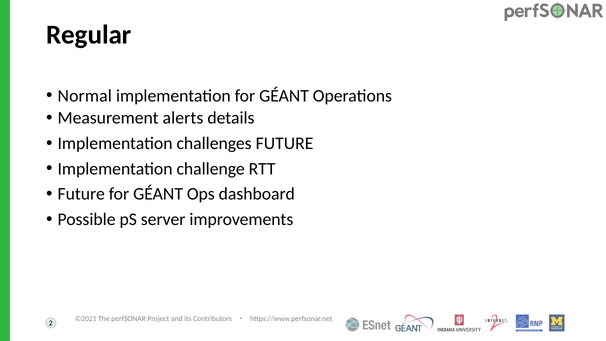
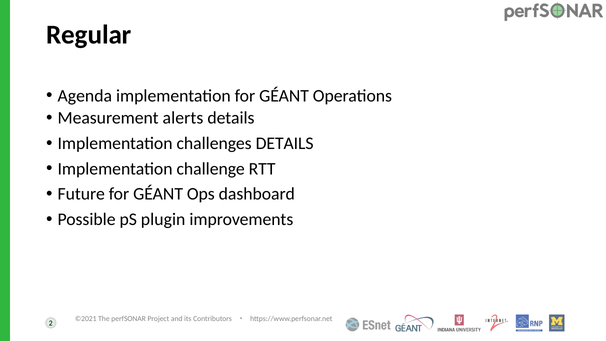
Normal: Normal -> Agenda
challenges FUTURE: FUTURE -> DETAILS
server: server -> plugin
